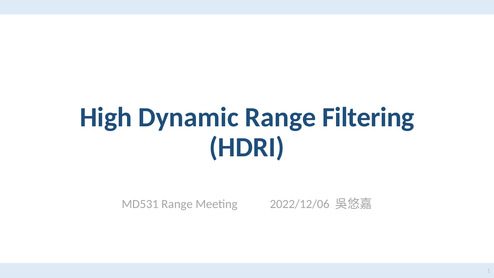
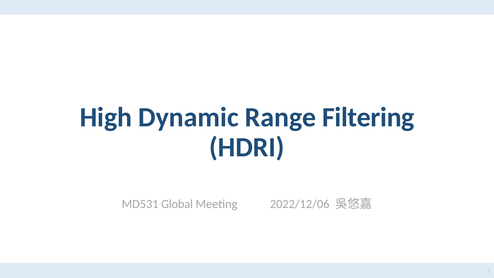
MD531 Range: Range -> Global
